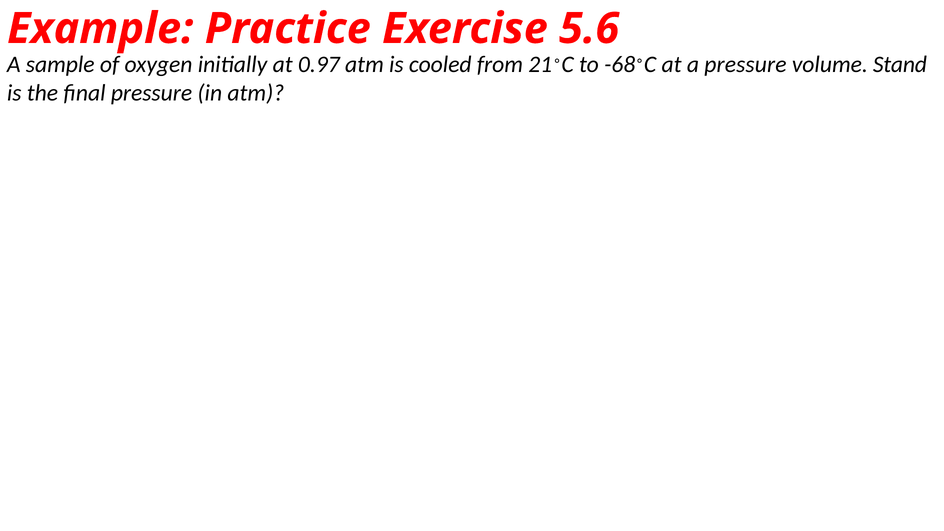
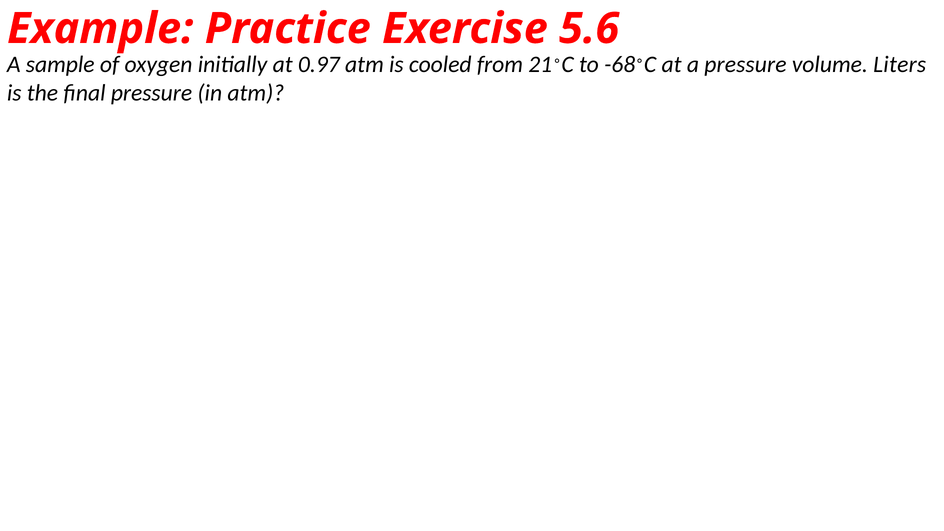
Stand: Stand -> Liters
